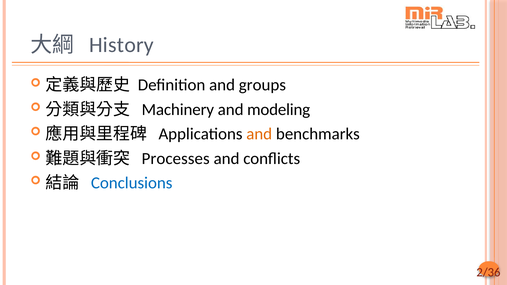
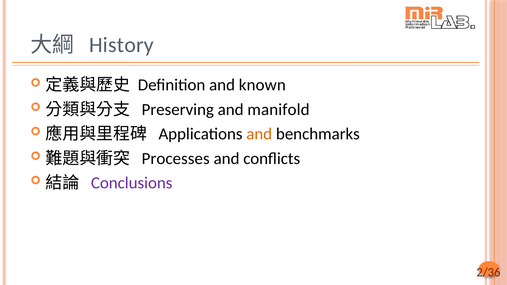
groups: groups -> known
Machinery: Machinery -> Preserving
modeling: modeling -> manifold
Conclusions colour: blue -> purple
